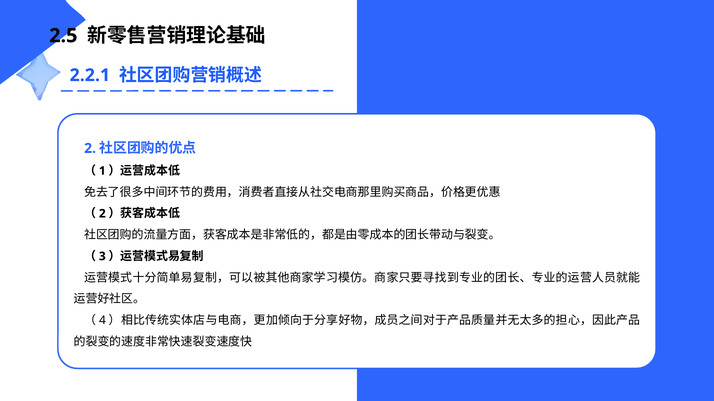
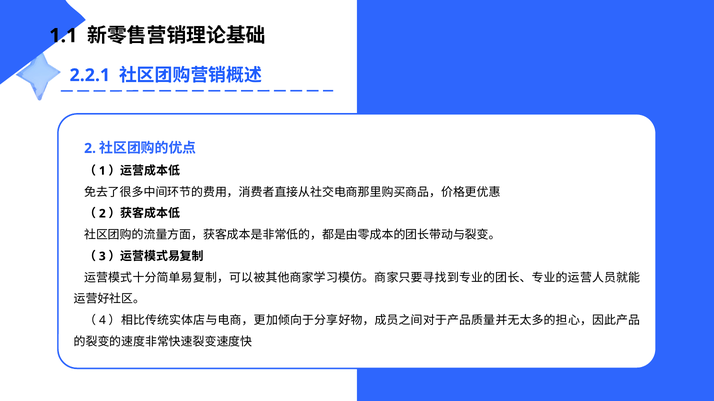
2.5: 2.5 -> 1.1
